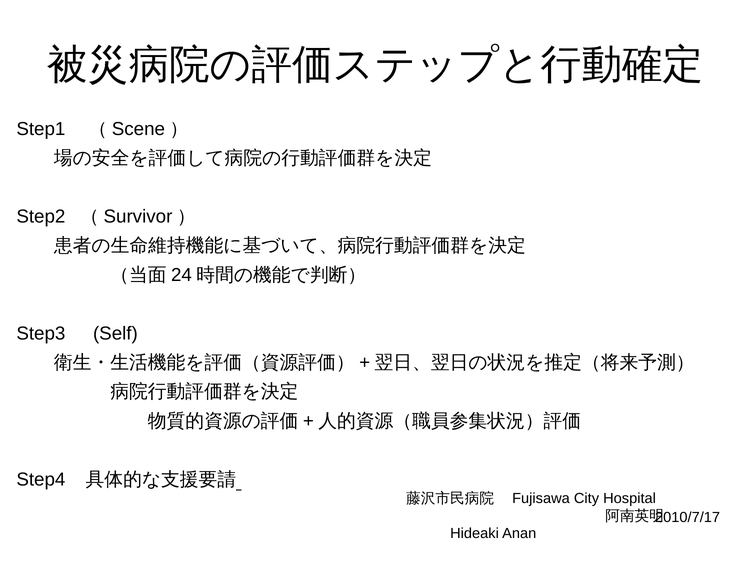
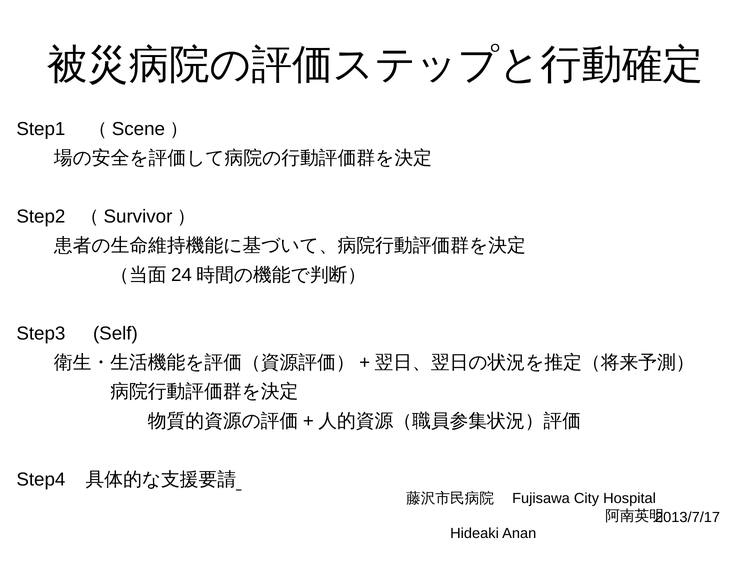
2010/7/17: 2010/7/17 -> 2013/7/17
